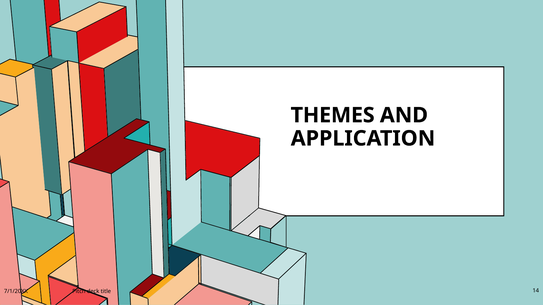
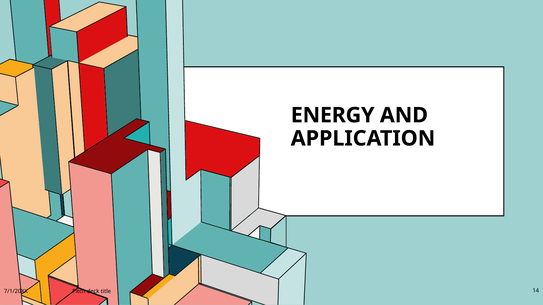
THEMES: THEMES -> ENERGY
